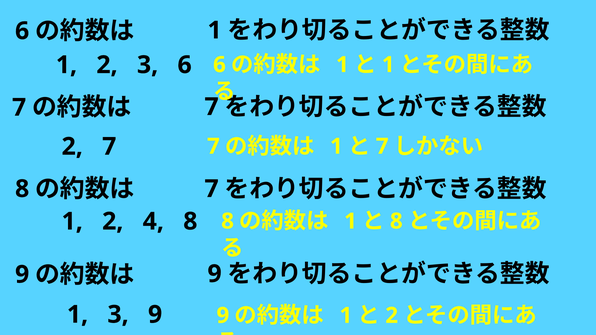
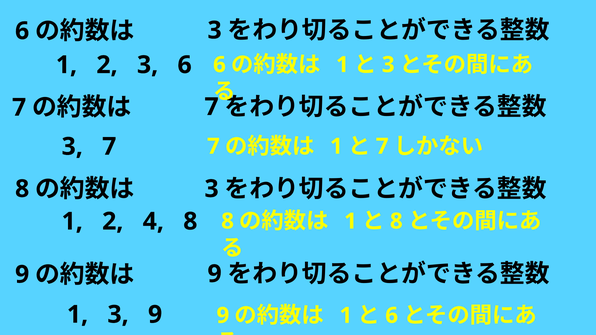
1 at (215, 30): 1 -> 3
1 at (388, 65): 1 -> 3
2 at (72, 147): 2 -> 3
7 at (212, 189): 7 -> 3
2 at (392, 316): 2 -> 6
